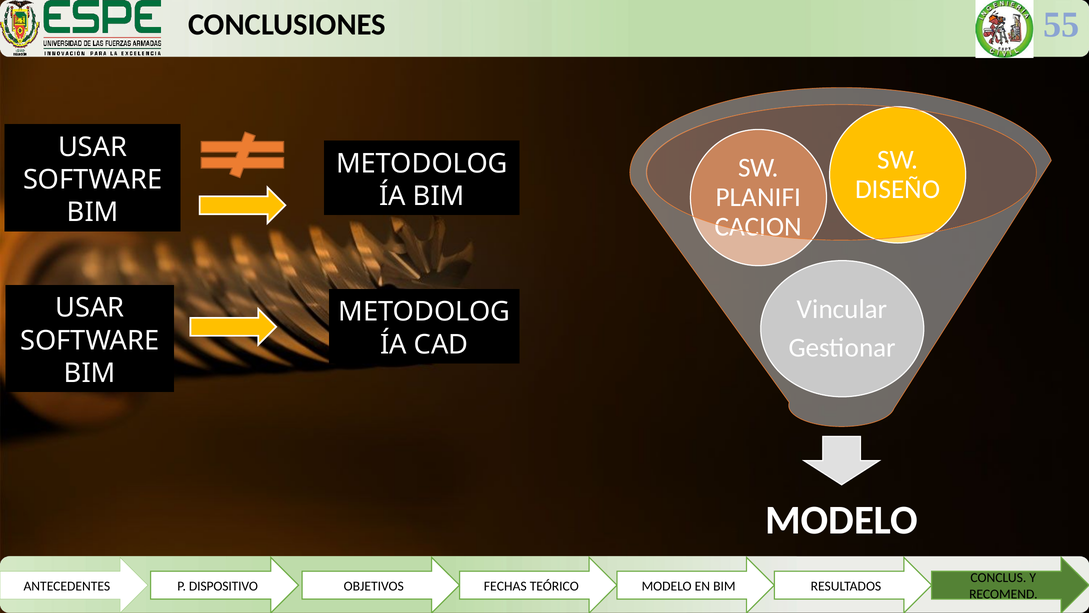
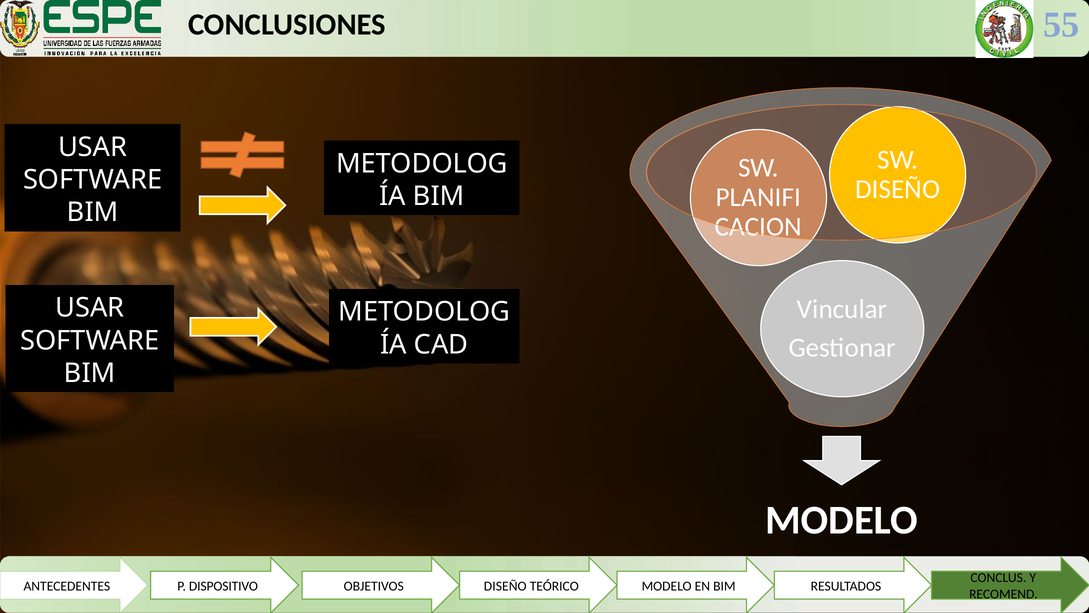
OBJETIVOS FECHAS: FECHAS -> DISEÑO
